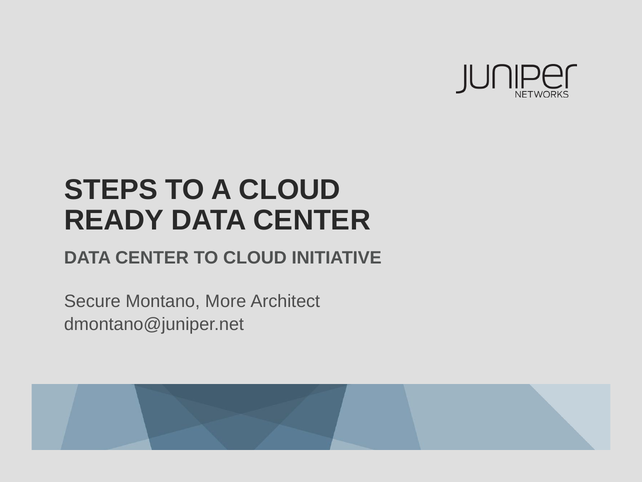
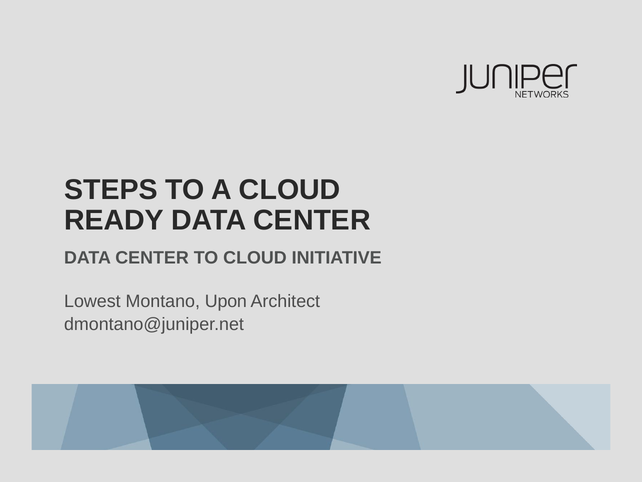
Secure: Secure -> Lowest
More: More -> Upon
